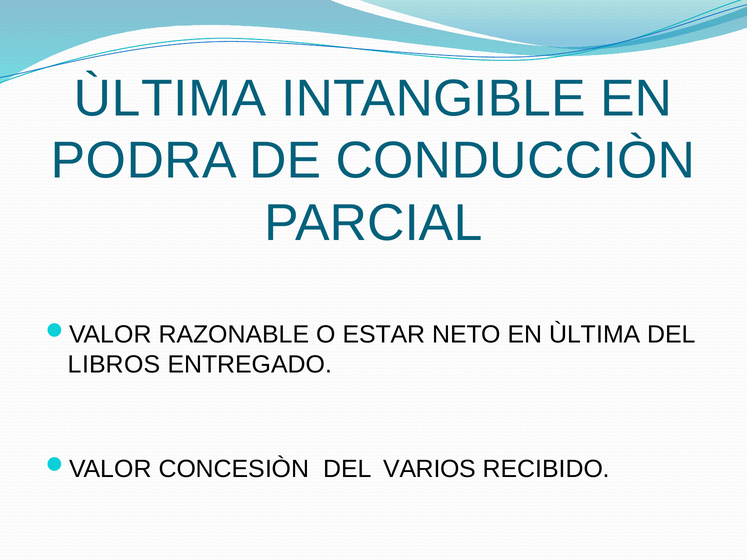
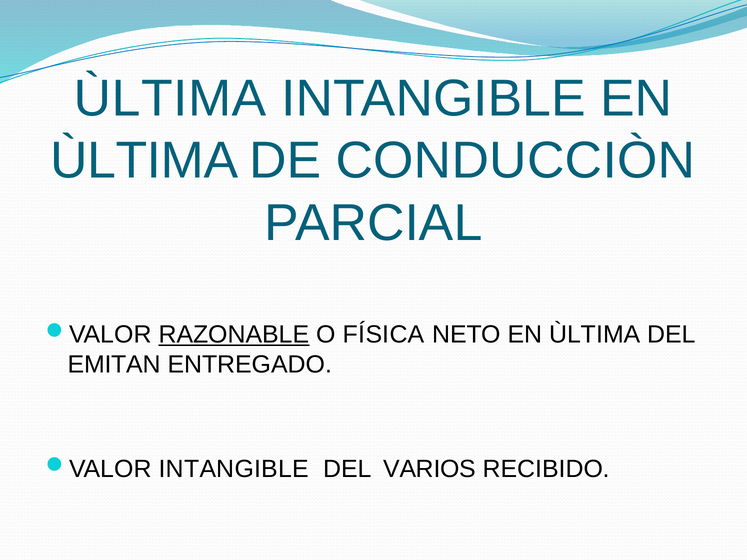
PODRA at (144, 161): PODRA -> ÙLTIMA
RAZONABLE underline: none -> present
ESTAR: ESTAR -> FÍSICA
LIBROS: LIBROS -> EMITAN
CONCESIÒN at (234, 469): CONCESIÒN -> INTANGIBLE
